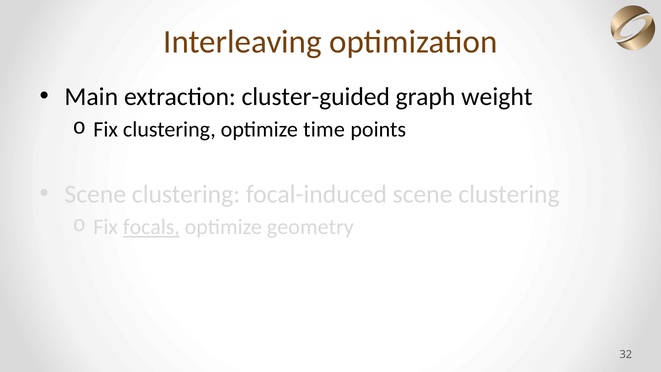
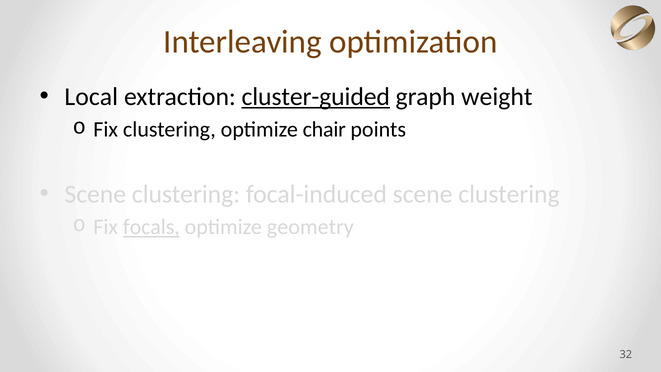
Main: Main -> Local
cluster-guided underline: none -> present
time: time -> chair
